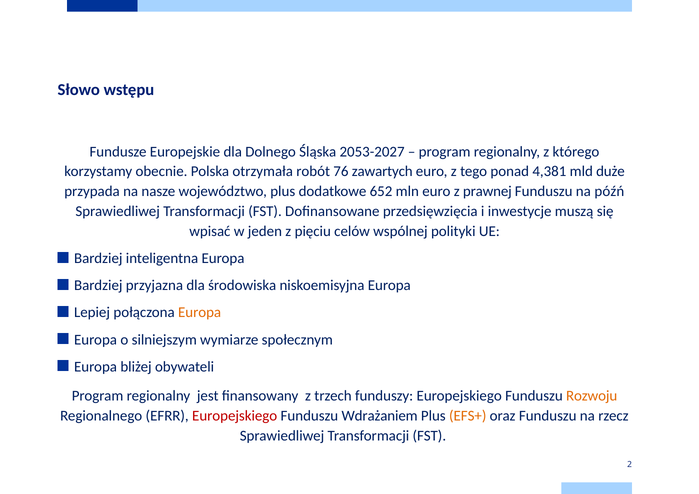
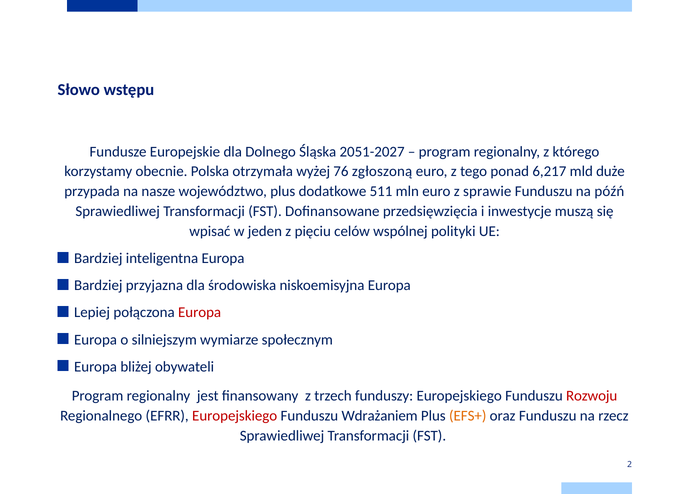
2053-2027: 2053-2027 -> 2051-2027
robót: robót -> wyżej
zawartych: zawartych -> zgłoszoną
4,381: 4,381 -> 6,217
652: 652 -> 511
prawnej: prawnej -> sprawie
Europa at (200, 313) colour: orange -> red
Rozwoju colour: orange -> red
